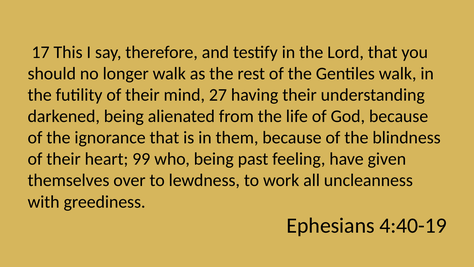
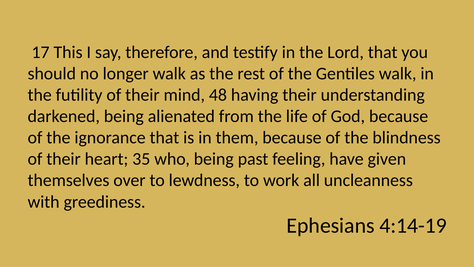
27: 27 -> 48
99: 99 -> 35
4:40-19: 4:40-19 -> 4:14-19
